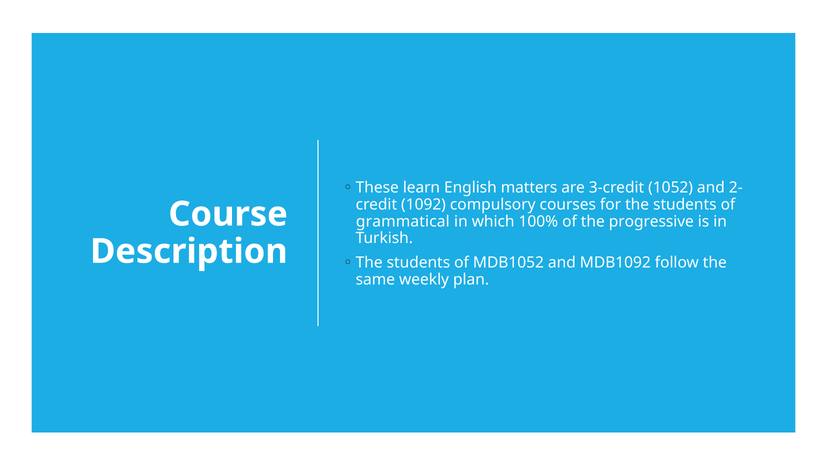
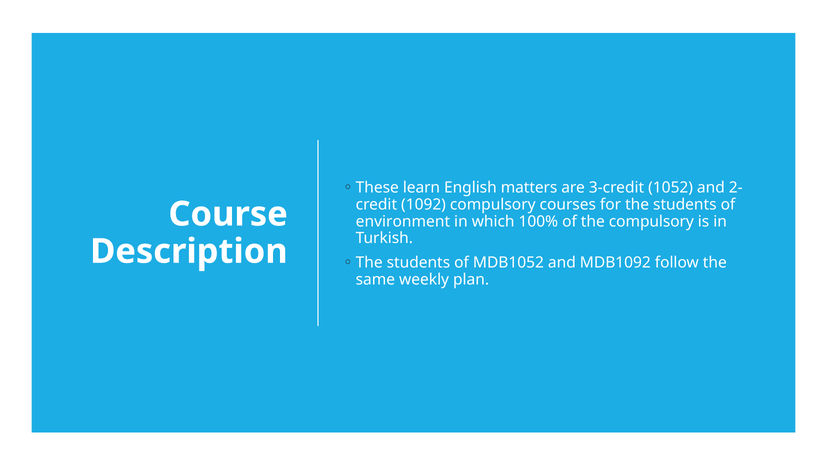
grammatical: grammatical -> environment
the progressive: progressive -> compulsory
